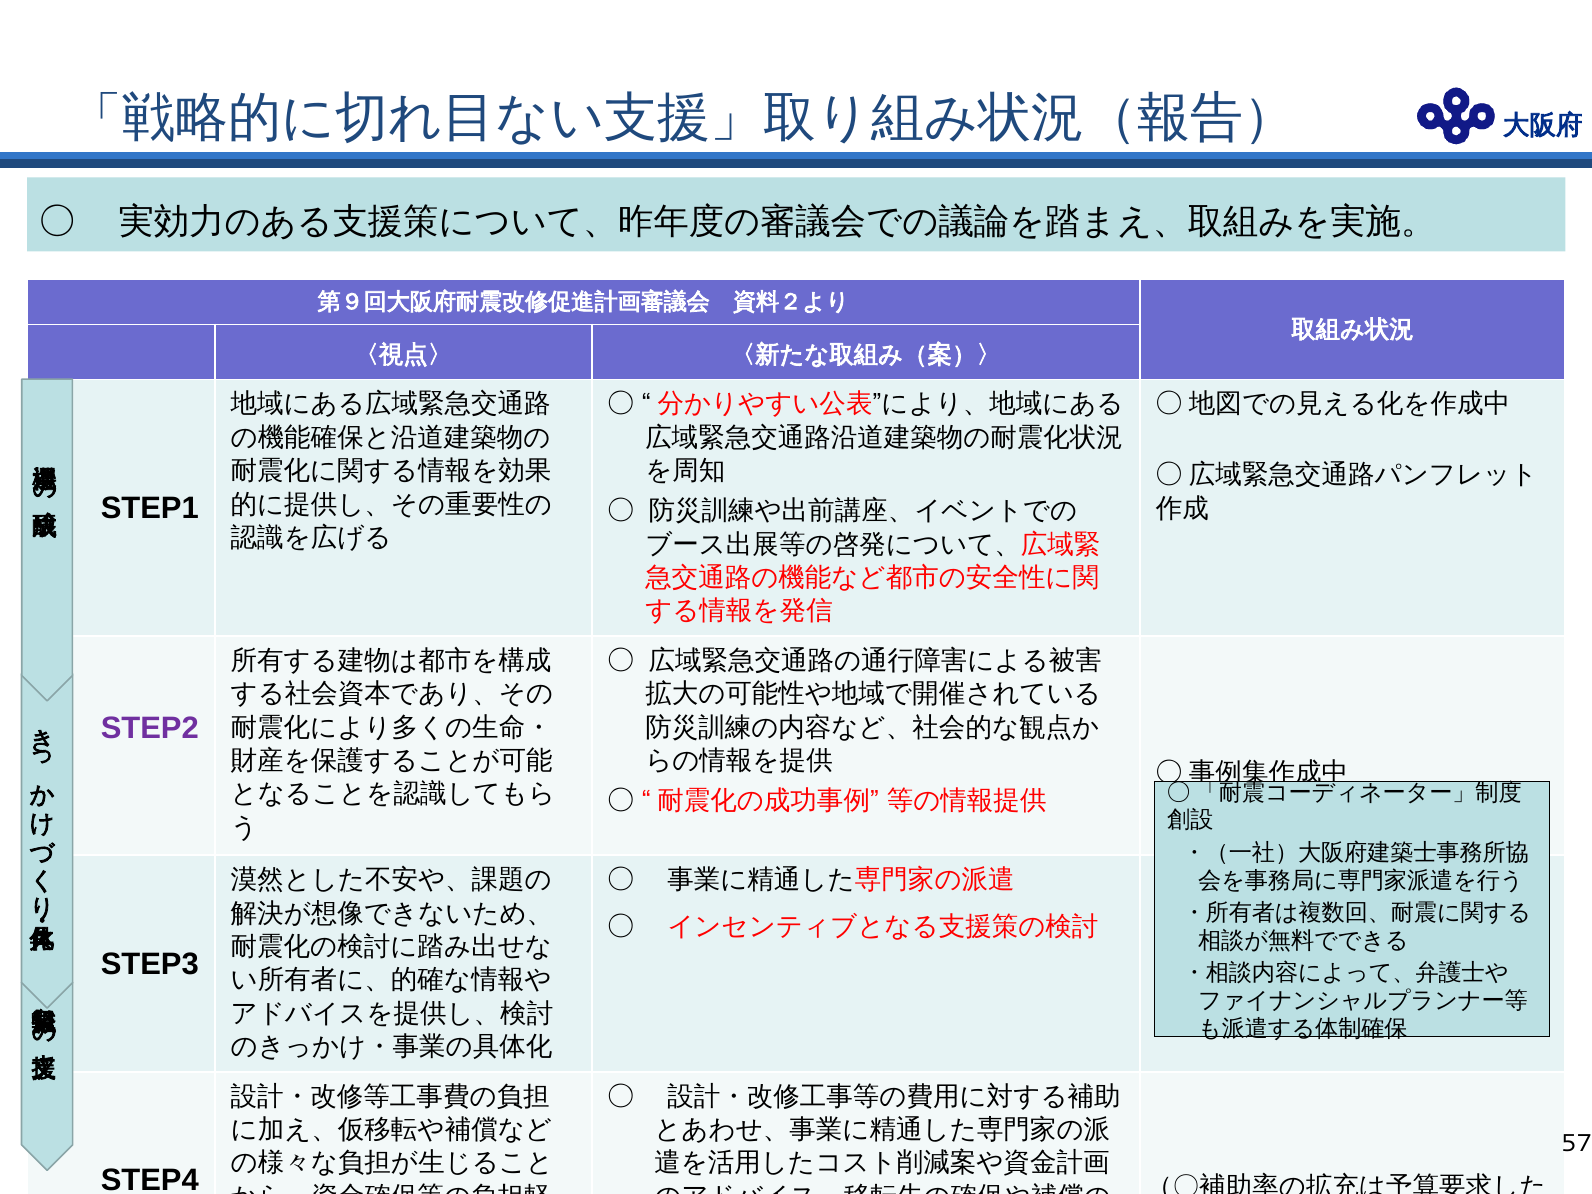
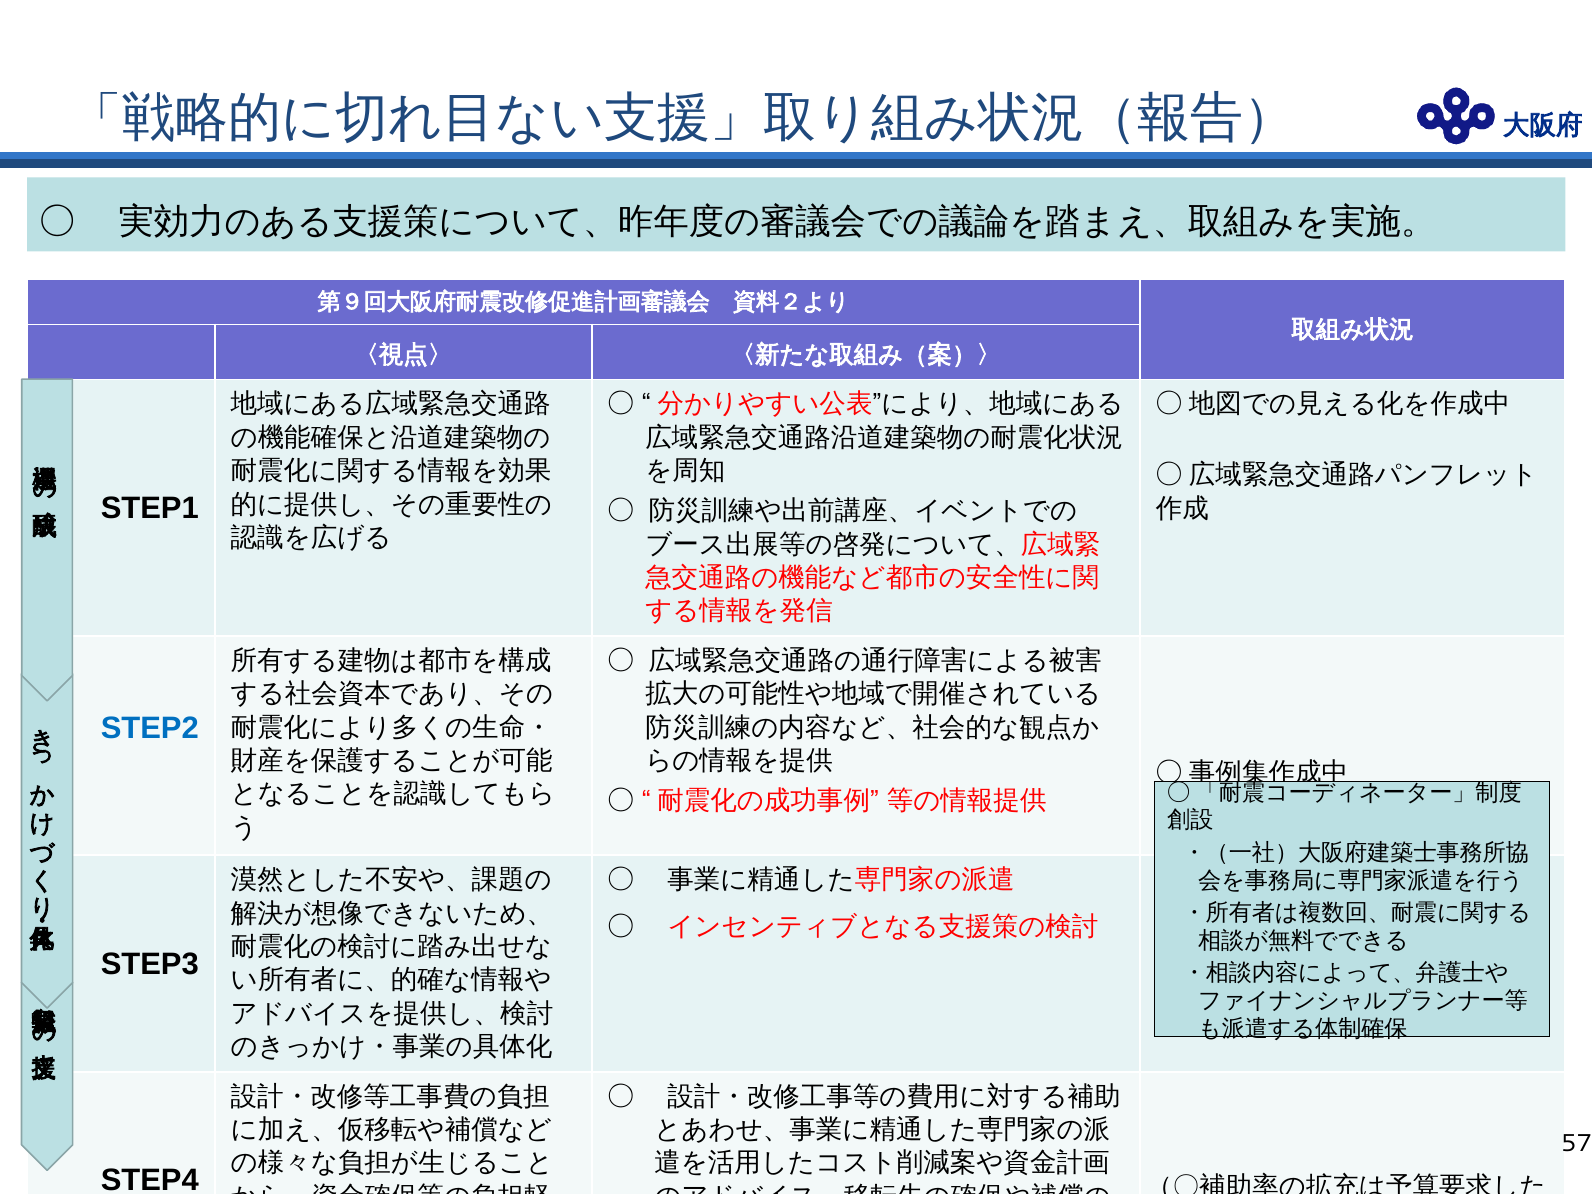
STEP2 colour: purple -> blue
